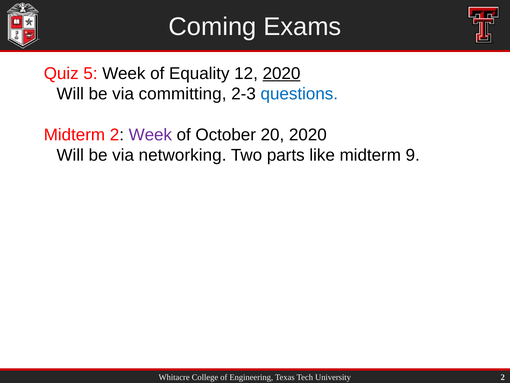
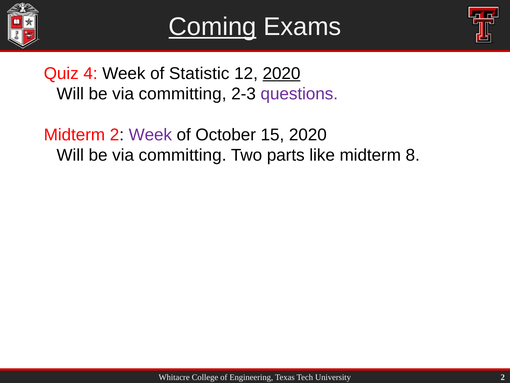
Coming underline: none -> present
5: 5 -> 4
Equality: Equality -> Statistic
questions colour: blue -> purple
20: 20 -> 15
networking at (183, 155): networking -> committing
9: 9 -> 8
